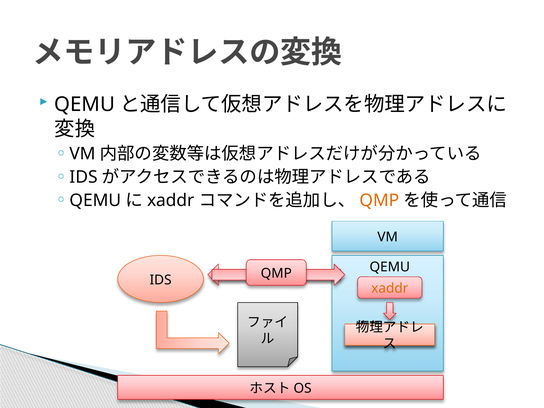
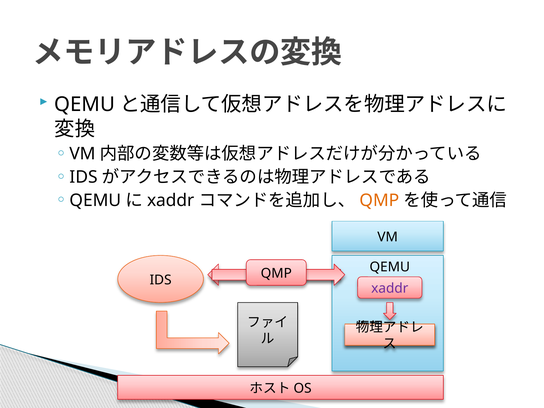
xaddr at (390, 288) colour: orange -> purple
